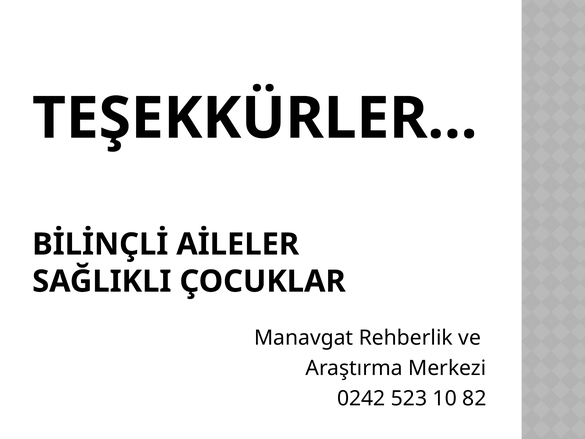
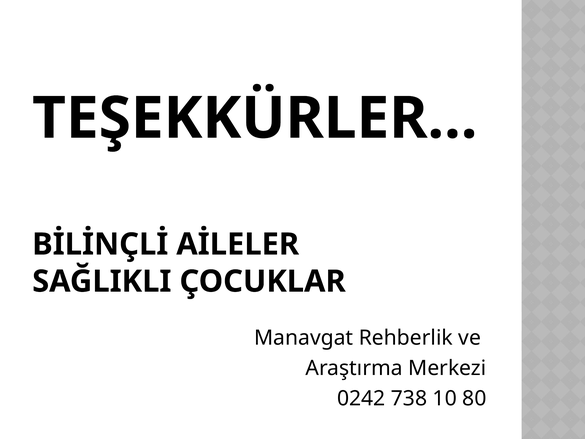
523: 523 -> 738
82: 82 -> 80
